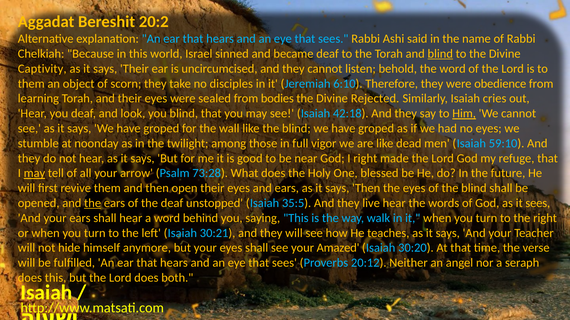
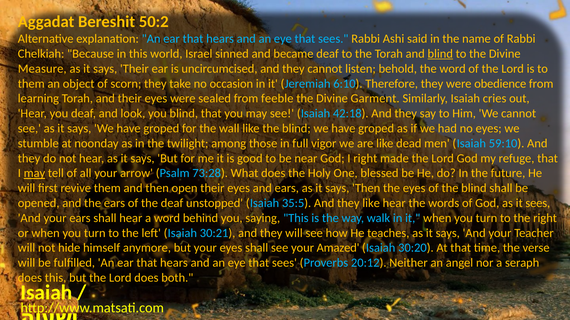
20:2: 20:2 -> 50:2
Captivity: Captivity -> Measure
disciples: disciples -> occasion
bodies: bodies -> feeble
Rejected: Rejected -> Garment
Him underline: present -> none
the at (93, 203) underline: present -> none
they live: live -> like
